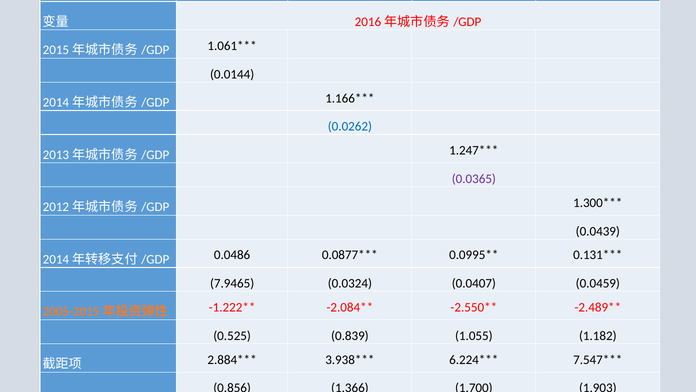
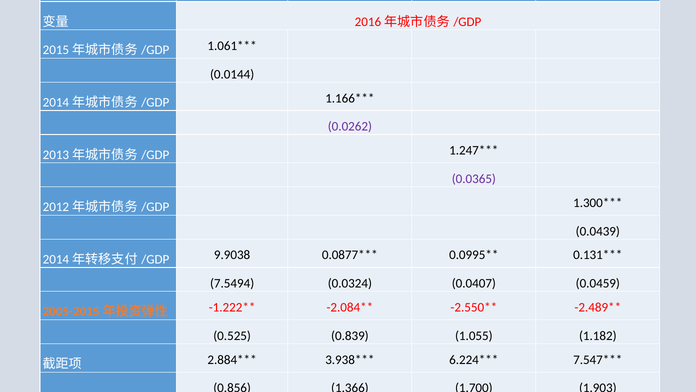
0.0262 colour: blue -> purple
0.0486: 0.0486 -> 9.9038
7.9465: 7.9465 -> 7.5494
